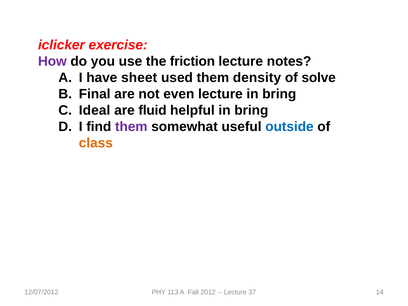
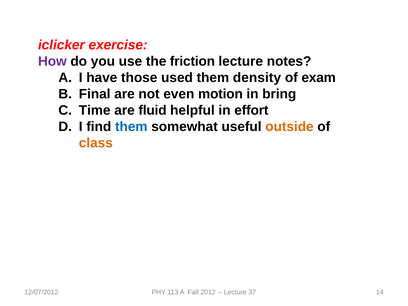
sheet: sheet -> those
solve: solve -> exam
even lecture: lecture -> motion
Ideal: Ideal -> Time
helpful in bring: bring -> effort
them at (131, 127) colour: purple -> blue
outside colour: blue -> orange
